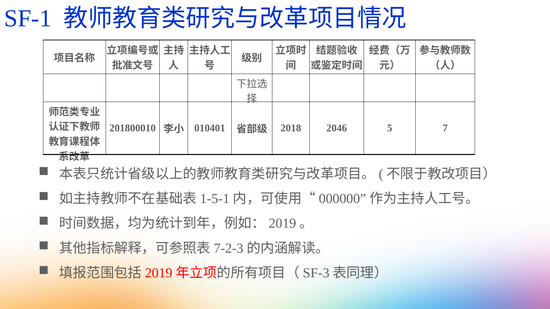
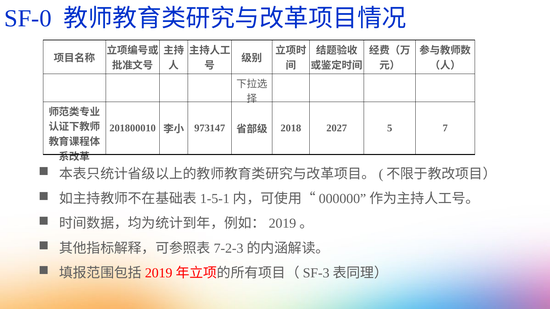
SF-1: SF-1 -> SF-0
010401: 010401 -> 973147
2046: 2046 -> 2027
